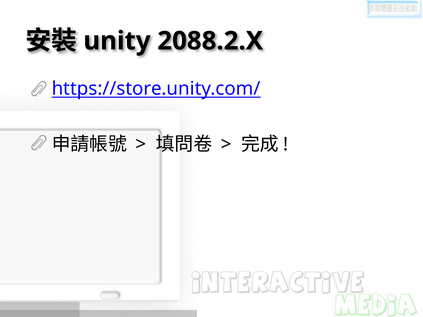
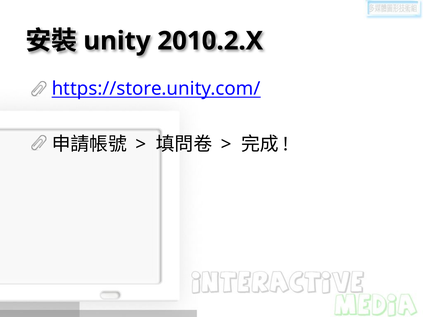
2088.2.X: 2088.2.X -> 2010.2.X
